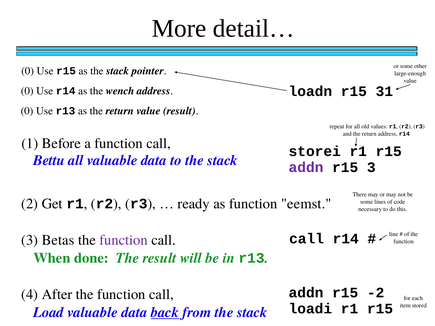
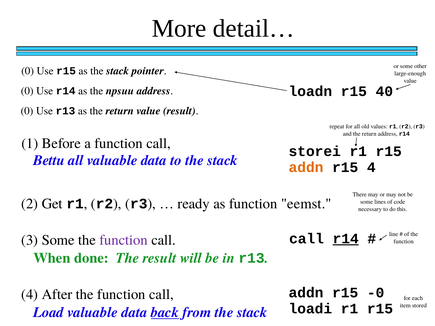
31: 31 -> 40
wench: wench -> npsuu
addn at (306, 167) colour: purple -> orange
r15 3: 3 -> 4
r14 at (346, 239) underline: none -> present
3 Betas: Betas -> Some
-2: -2 -> -0
